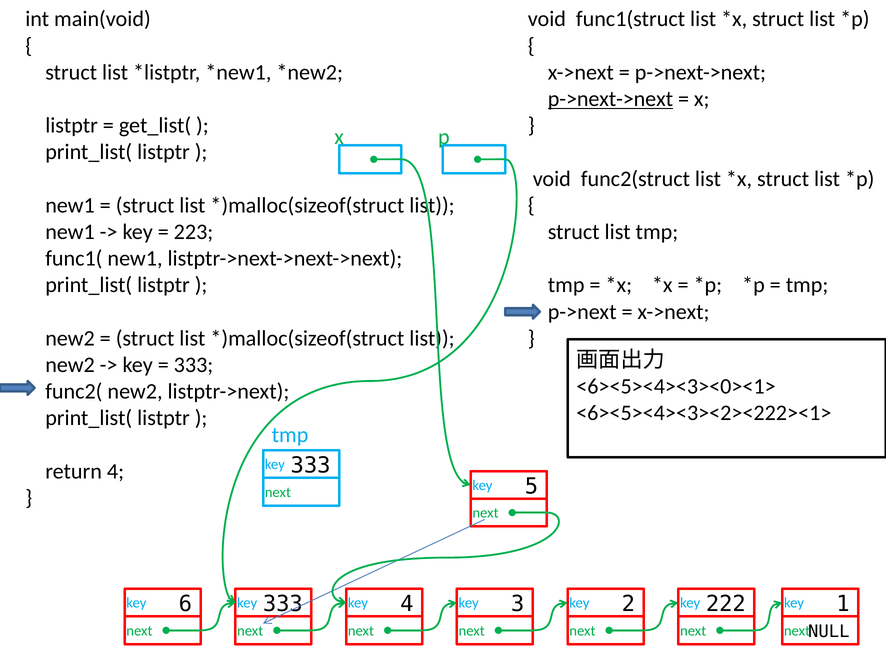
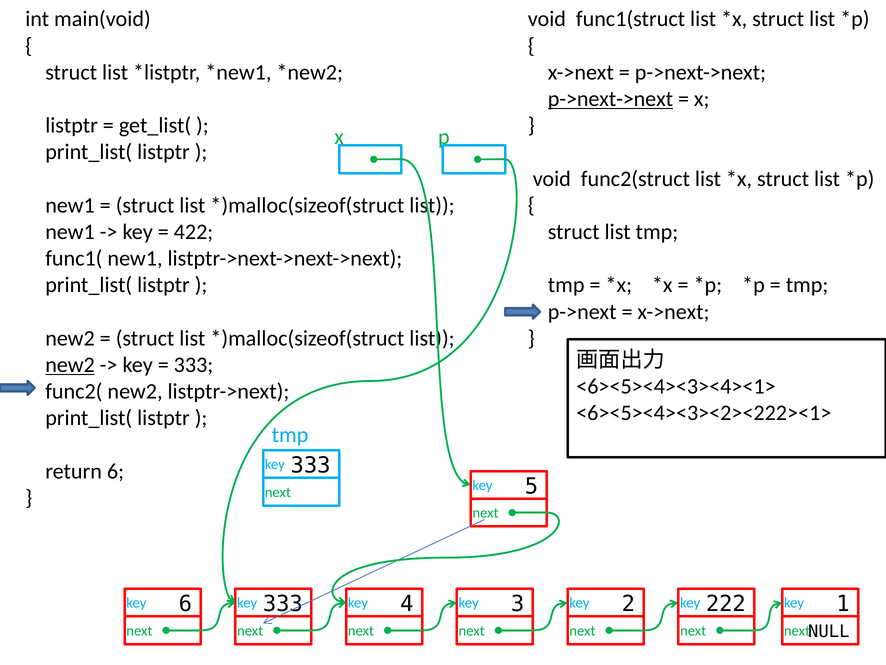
223: 223 -> 422
new2 at (70, 365) underline: none -> present
<6><5><4><3><0><1>: <6><5><4><3><0><1> -> <6><5><4><3><4><1>
return 4: 4 -> 6
